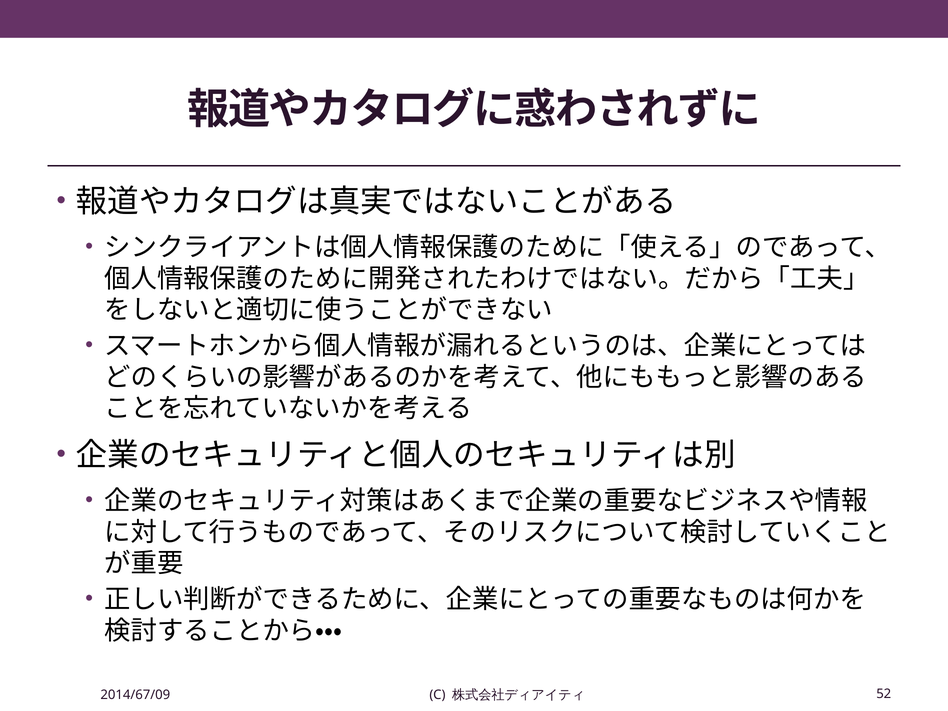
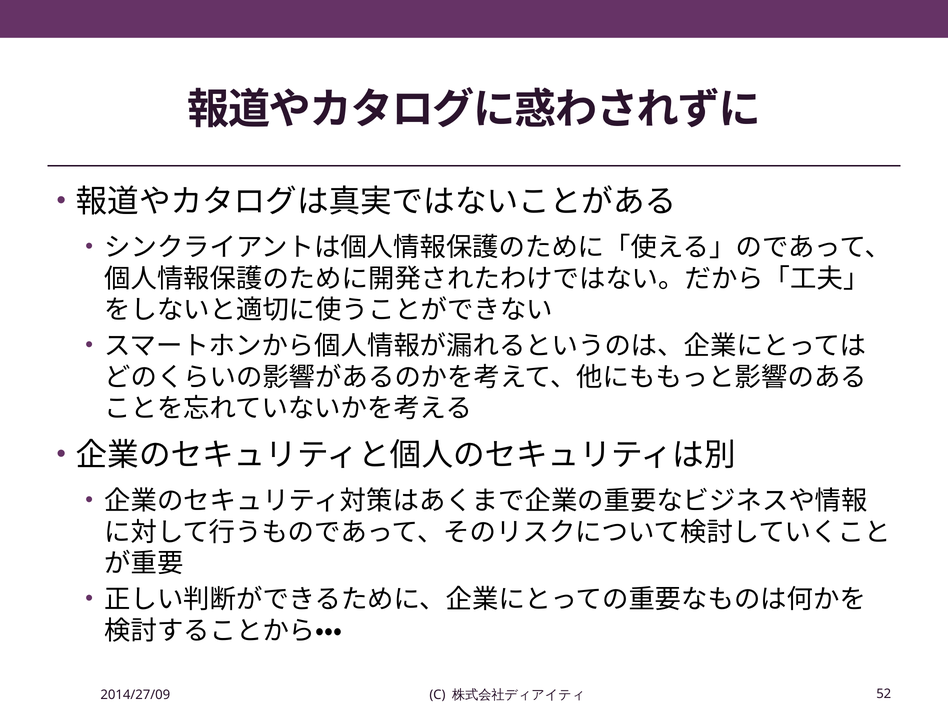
2014/67/09: 2014/67/09 -> 2014/27/09
